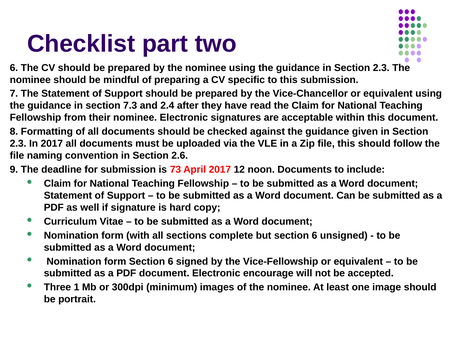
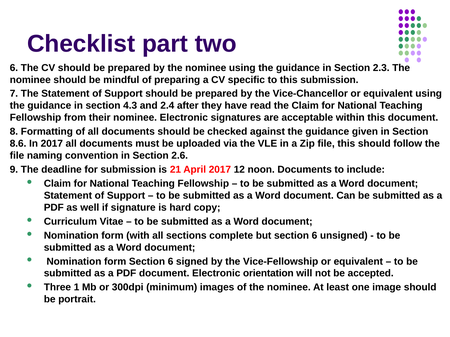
7.3: 7.3 -> 4.3
2.3 at (18, 144): 2.3 -> 8.6
73: 73 -> 21
encourage: encourage -> orientation
